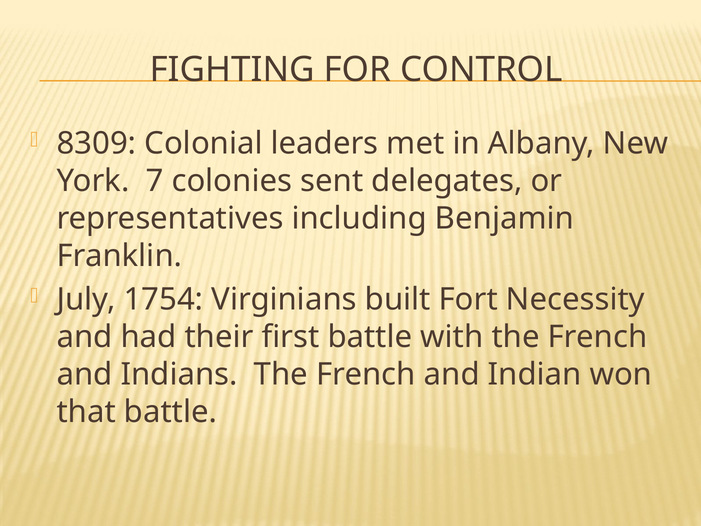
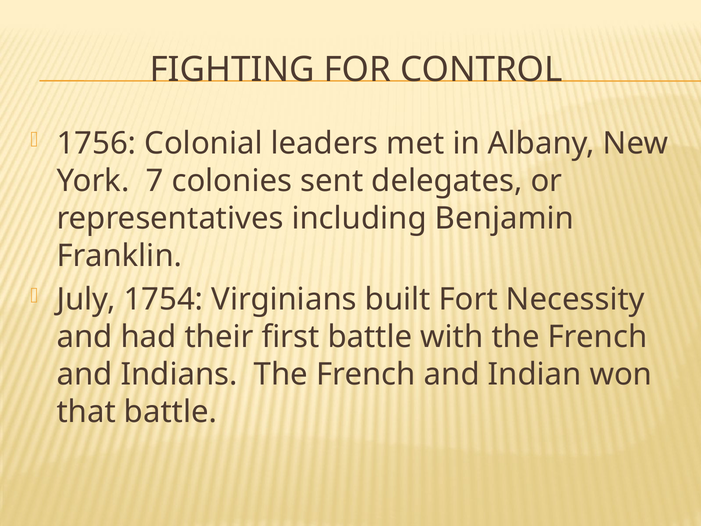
8309: 8309 -> 1756
